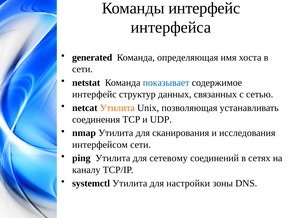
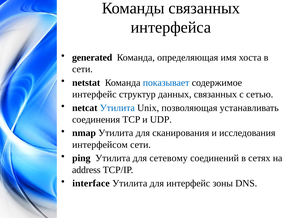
Команды интерфейс: интерфейс -> связанных
Утилита at (117, 108) colour: orange -> blue
каналу: каналу -> address
systemctl: systemctl -> interface
для настройки: настройки -> интерфейс
